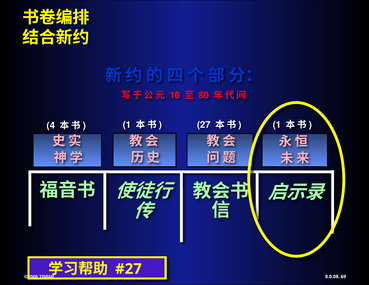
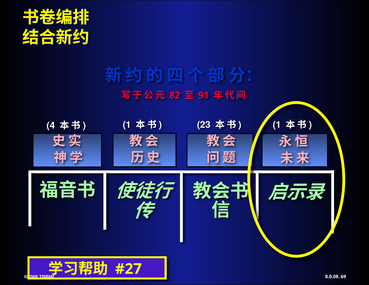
10: 10 -> 82
80: 80 -> 91
27: 27 -> 23
